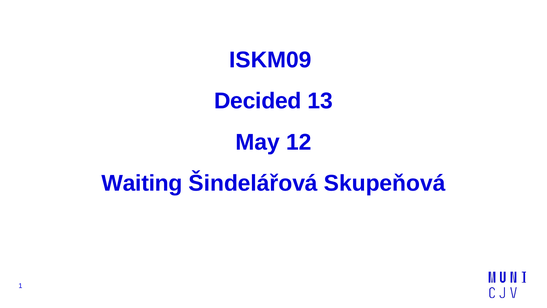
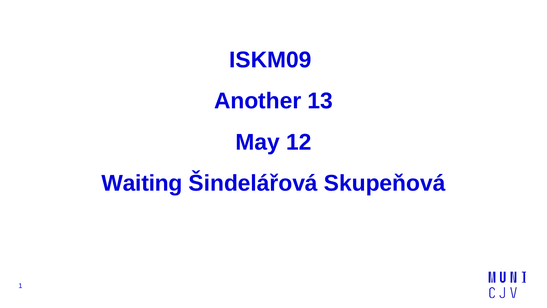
Decided: Decided -> Another
